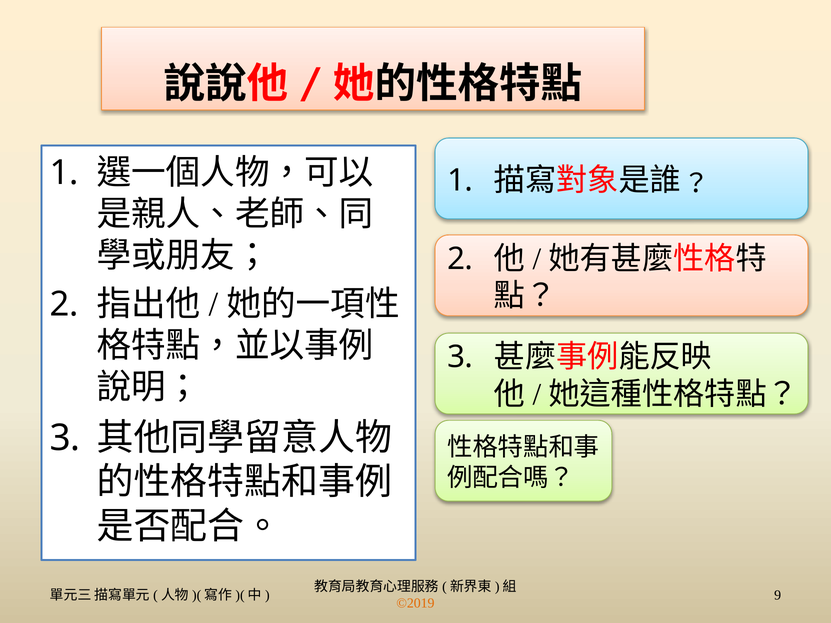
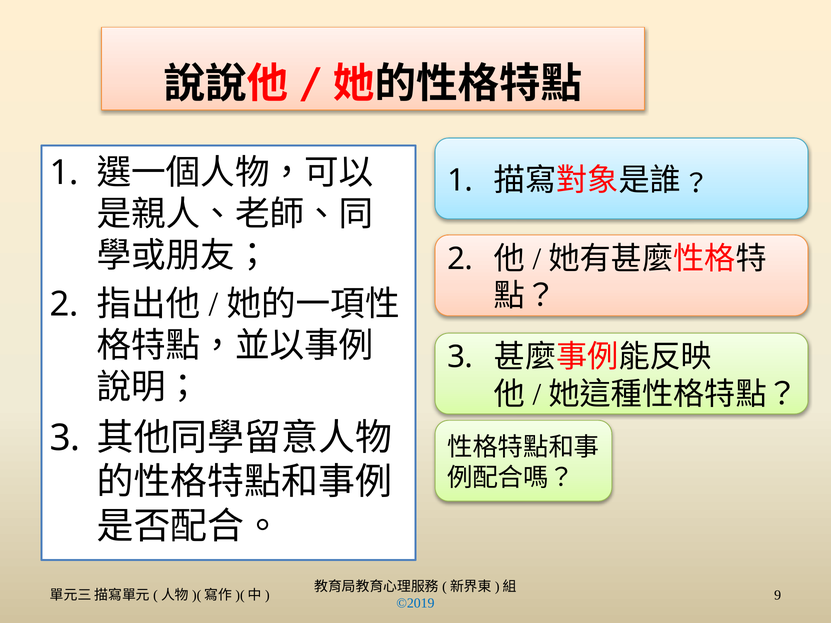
©2019 colour: orange -> blue
